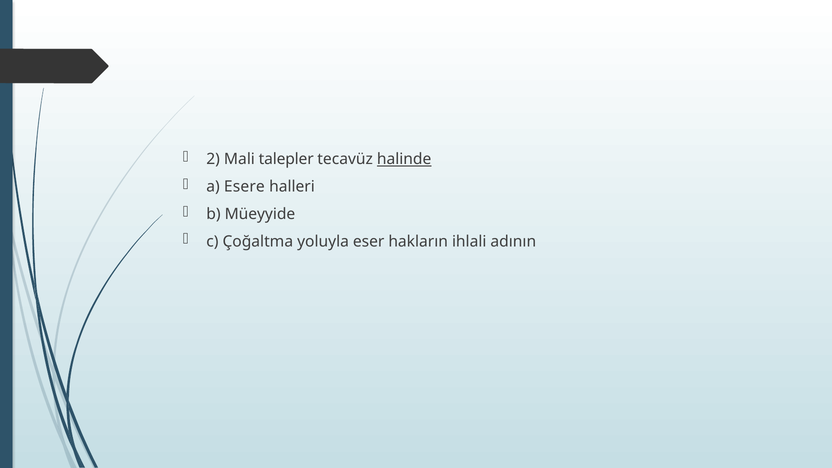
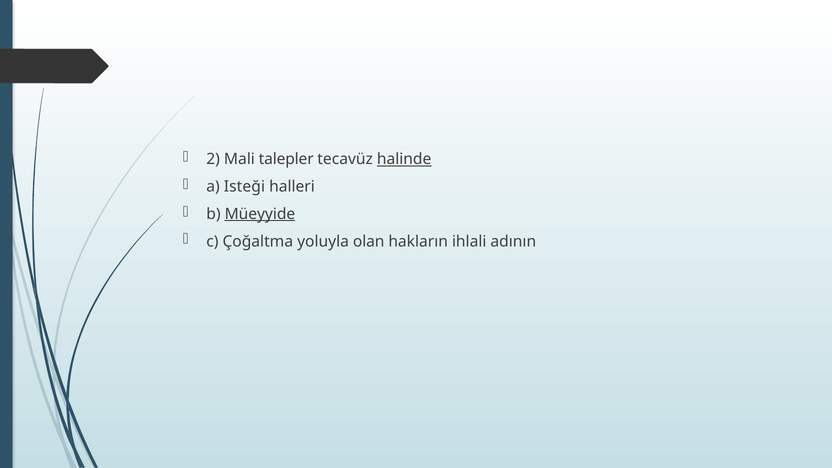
Esere: Esere -> Isteği
Müeyyide underline: none -> present
eser: eser -> olan
